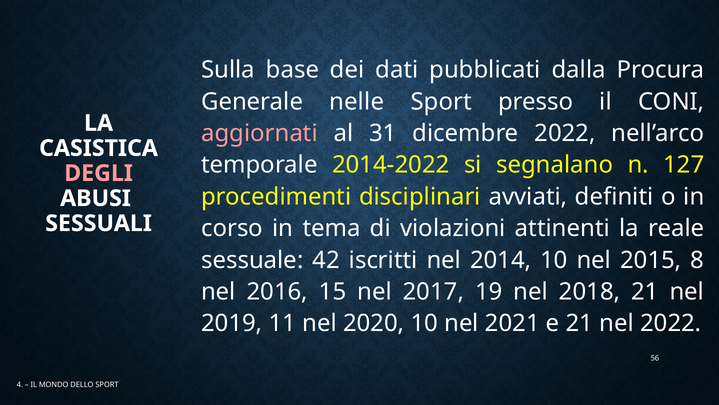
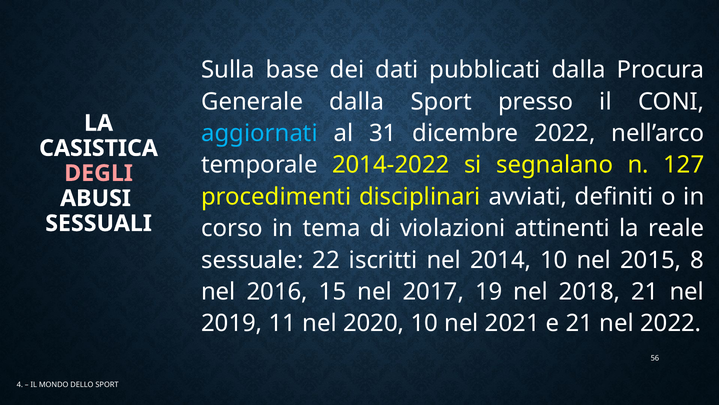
Generale nelle: nelle -> dalla
aggiornati colour: pink -> light blue
42: 42 -> 22
